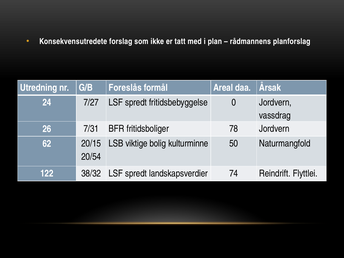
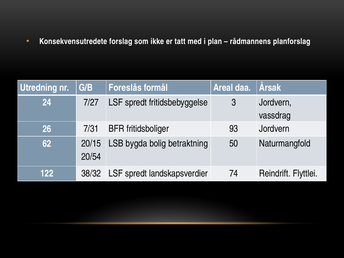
0: 0 -> 3
78: 78 -> 93
viktige: viktige -> bygda
kulturminne: kulturminne -> betraktning
